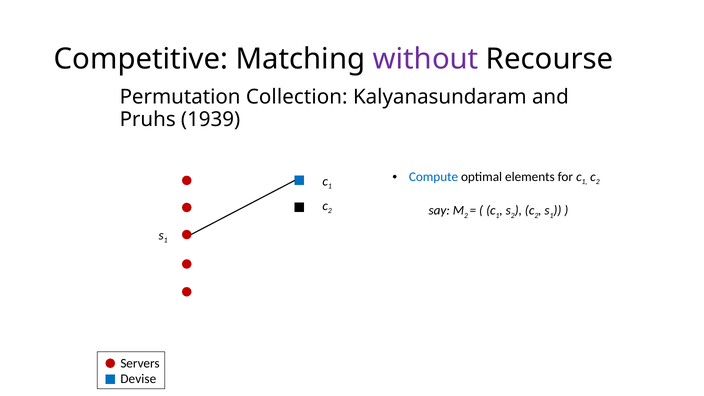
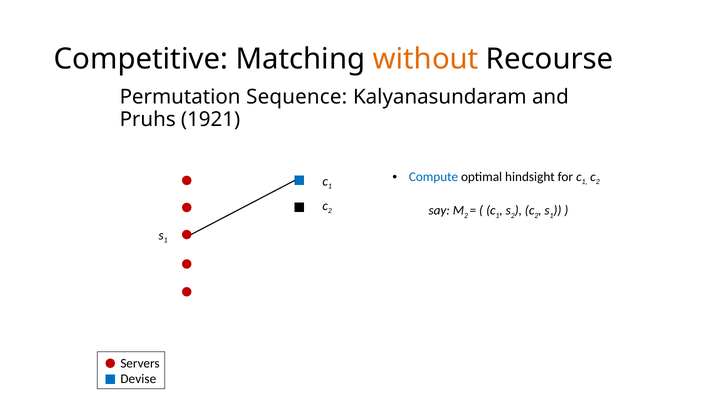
without colour: purple -> orange
Collection: Collection -> Sequence
1939: 1939 -> 1921
elements: elements -> hindsight
